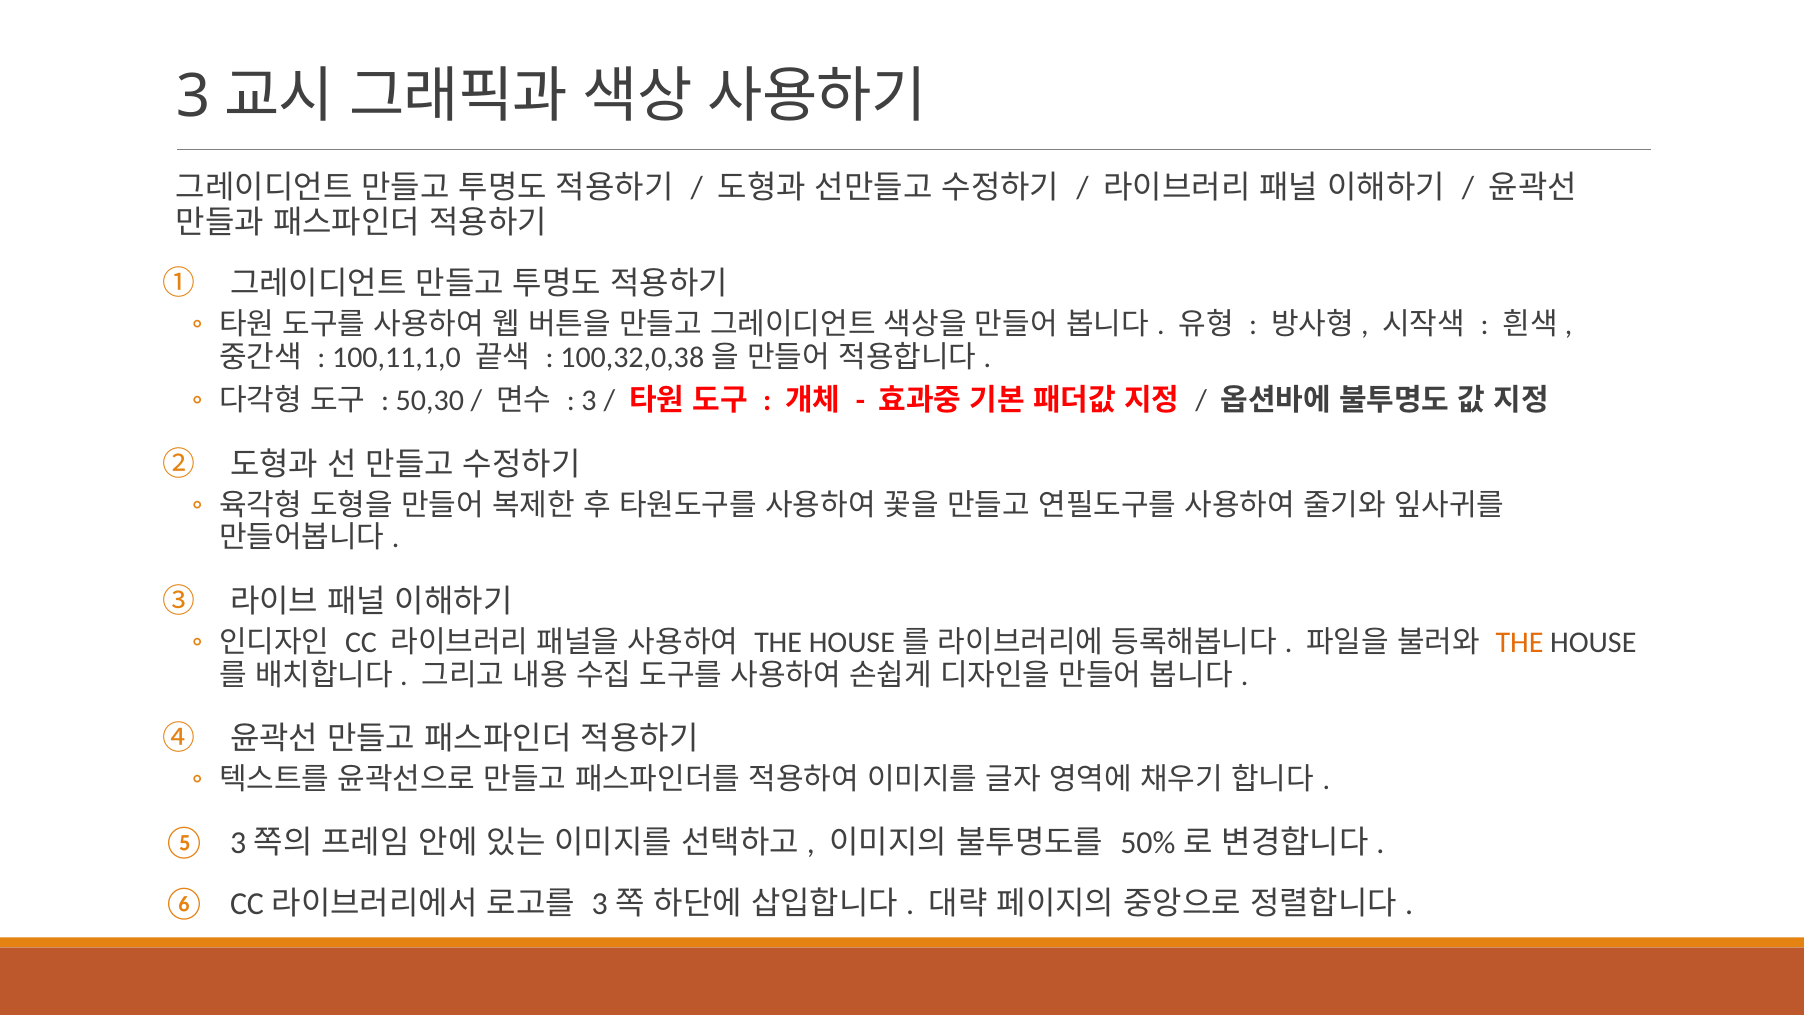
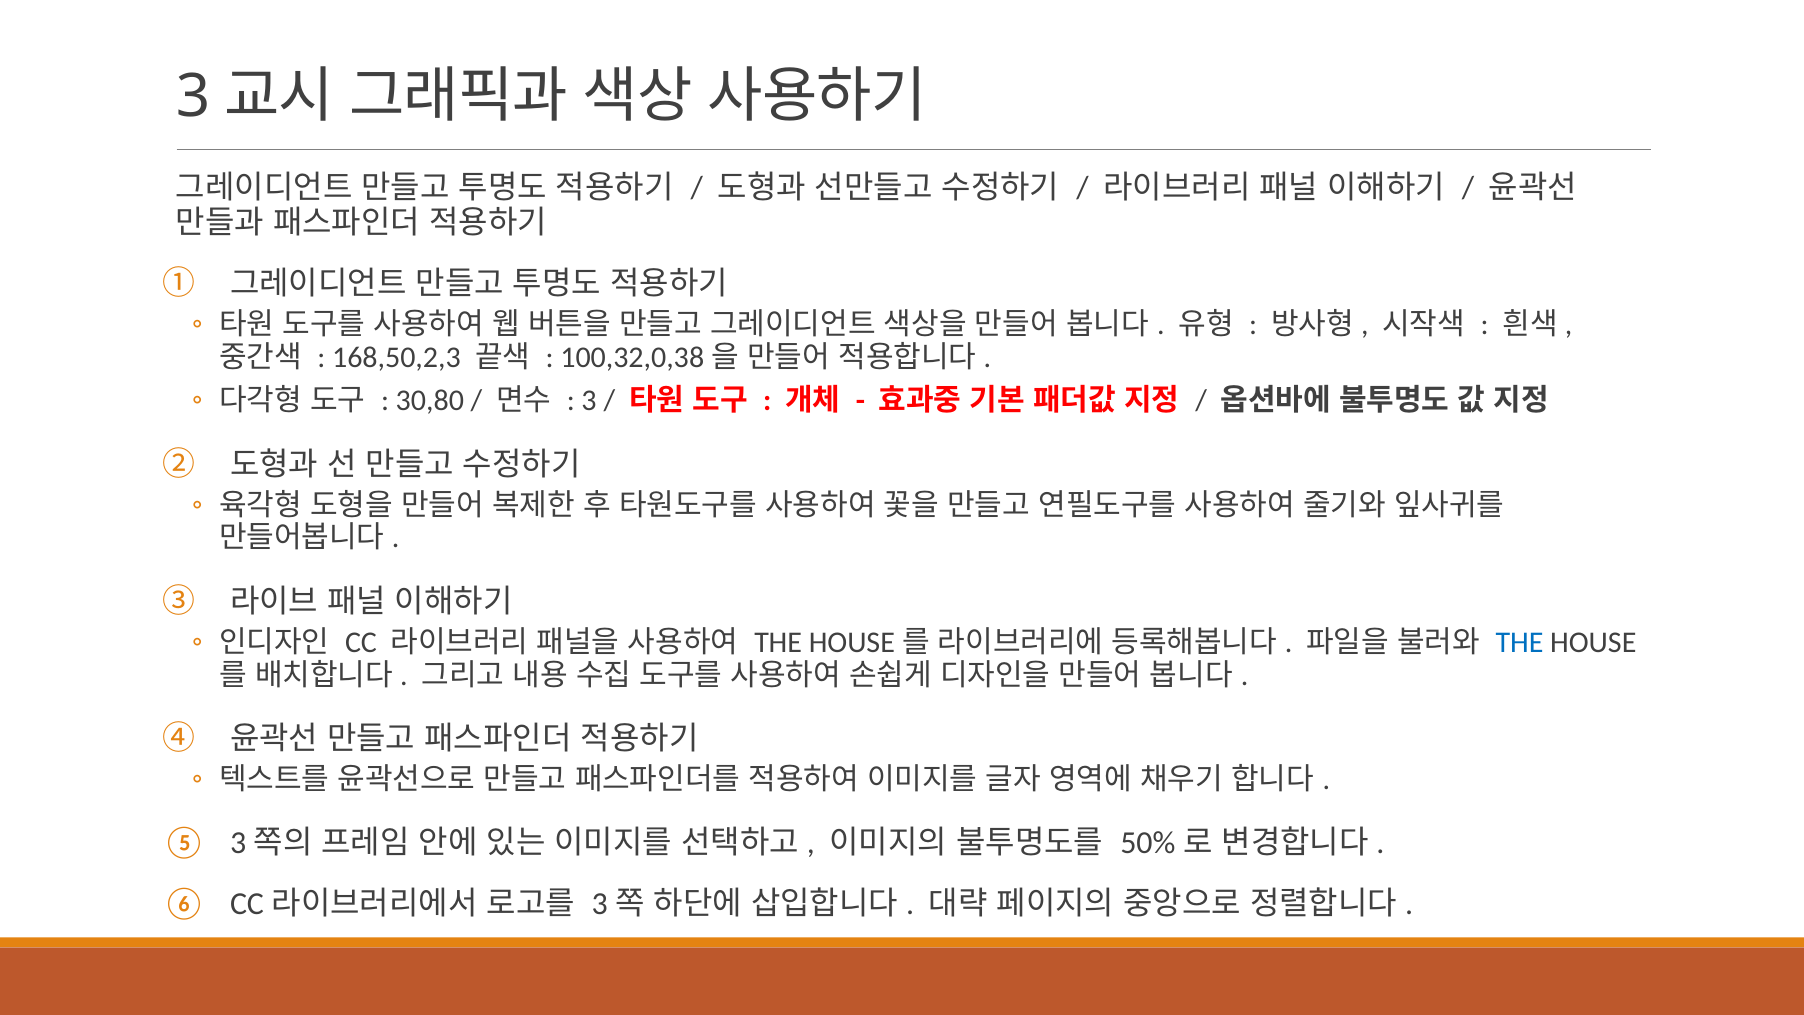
100,11,1,0: 100,11,1,0 -> 168,50,2,3
50,30: 50,30 -> 30,80
THE at (1520, 643) colour: orange -> blue
